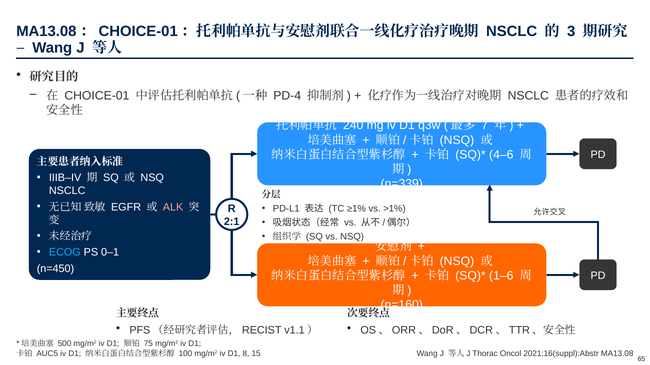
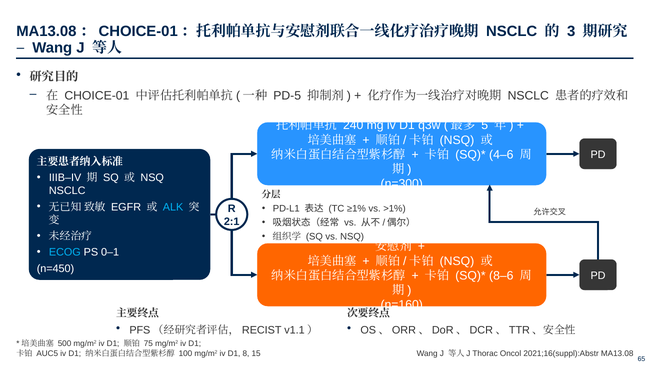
PD-4: PD-4 -> PD-5
7: 7 -> 5
n=339: n=339 -> n=300
ALK colour: pink -> light blue
1–6: 1–6 -> 8–6
